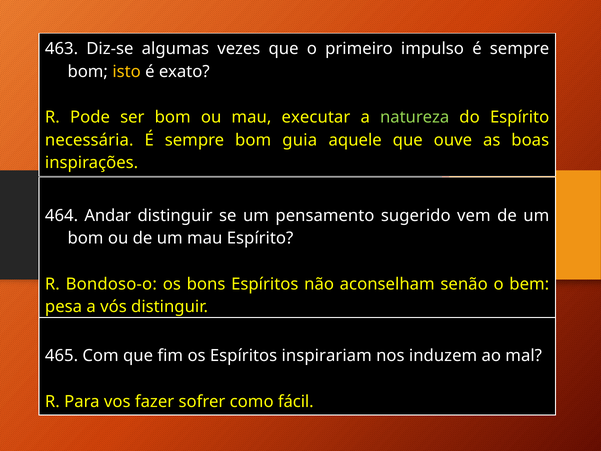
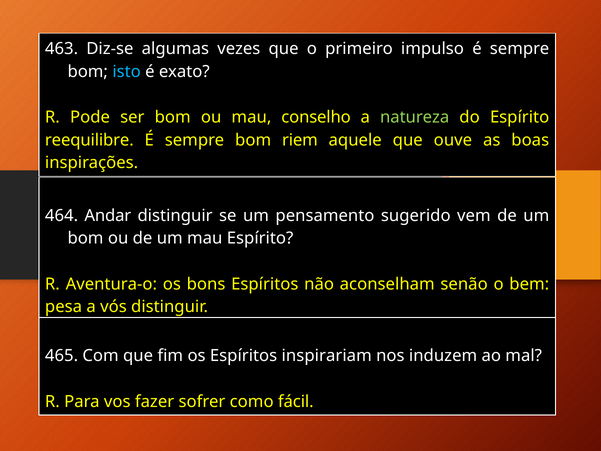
isto colour: yellow -> light blue
executar: executar -> conselho
necessária: necessária -> reequilibre
guia: guia -> riem
Bondoso-o: Bondoso-o -> Aventura-o
